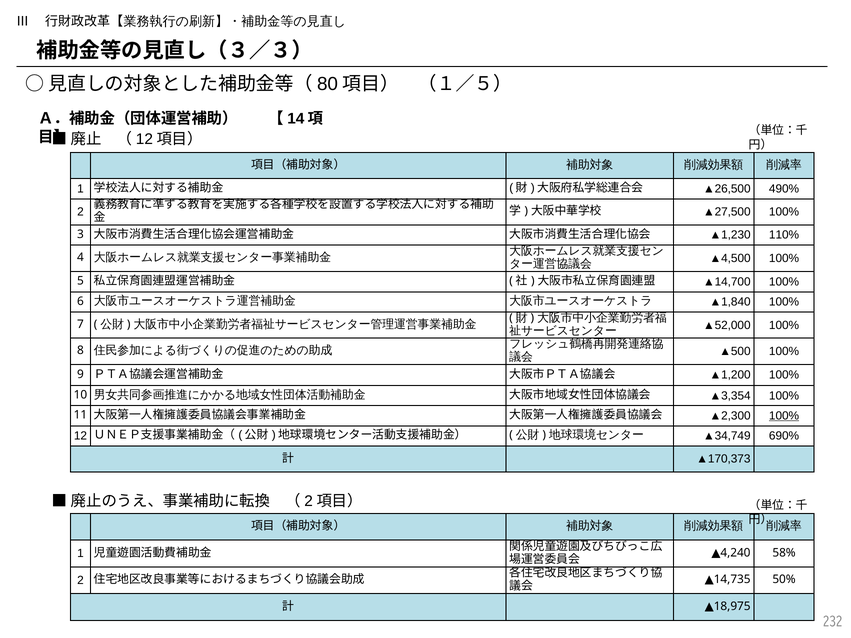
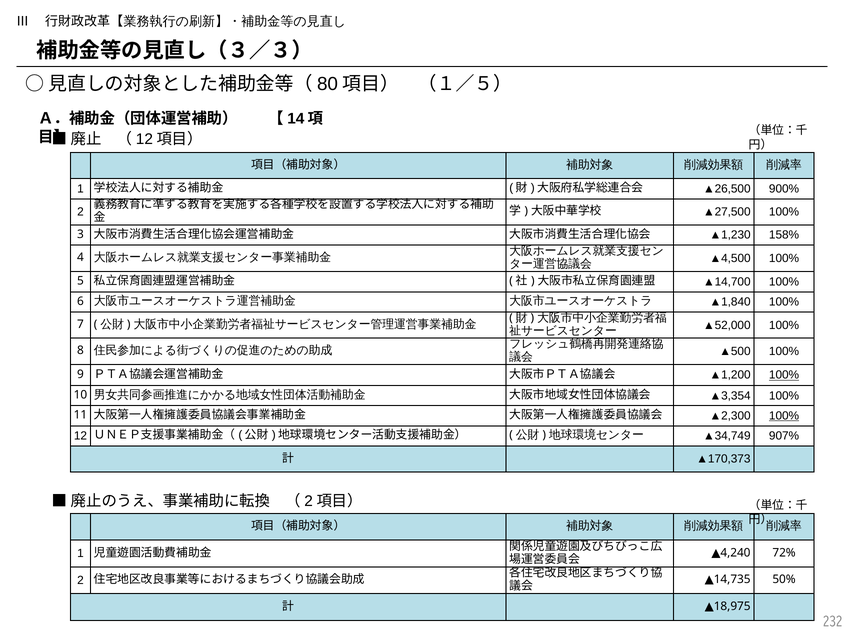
490%: 490% -> 900%
110%: 110% -> 158%
100% at (784, 375) underline: none -> present
690%: 690% -> 907%
58%: 58% -> 72%
